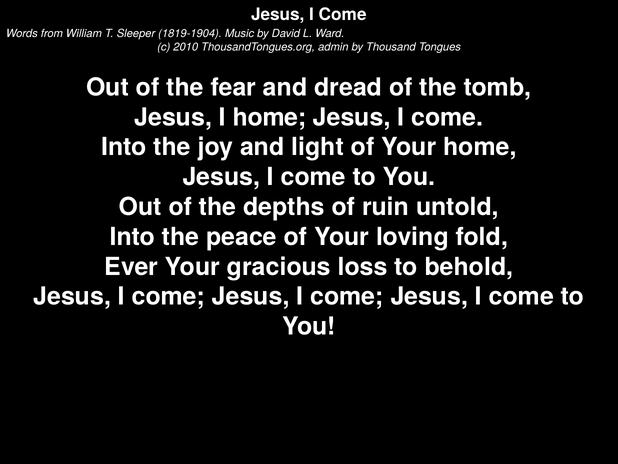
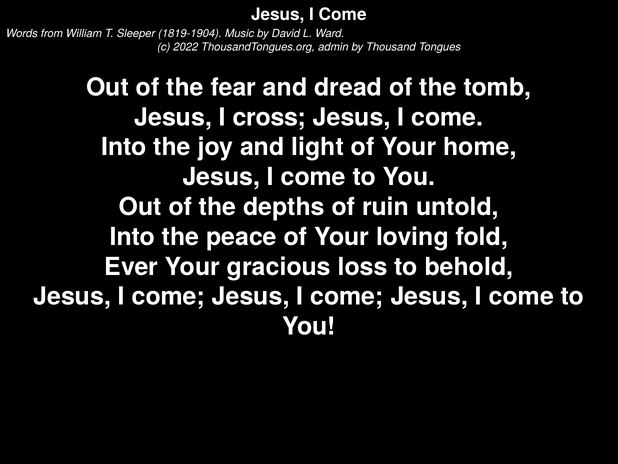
2010: 2010 -> 2022
I home: home -> cross
